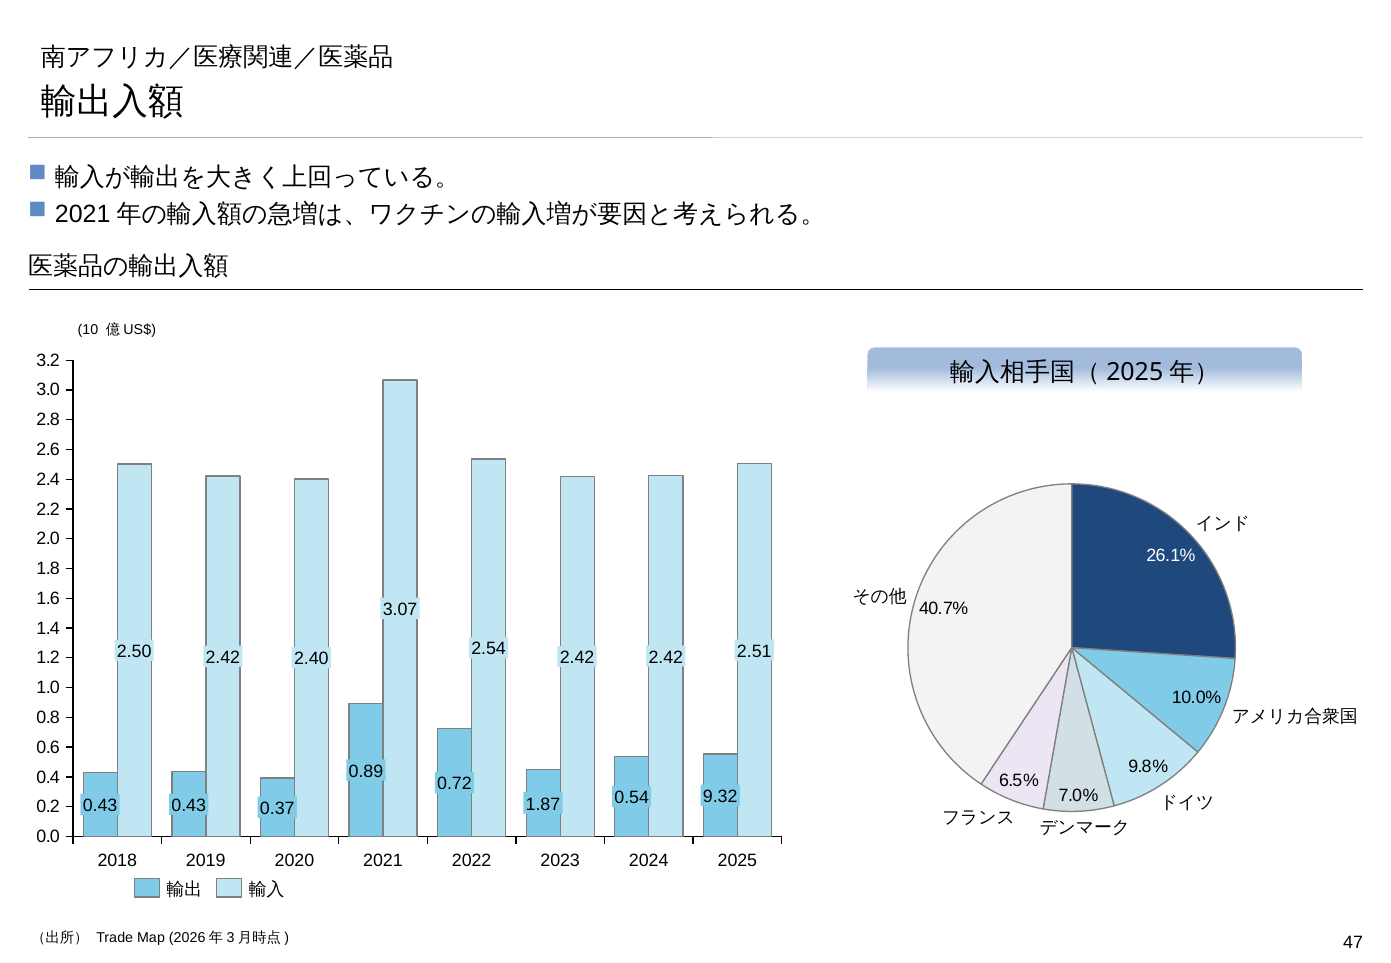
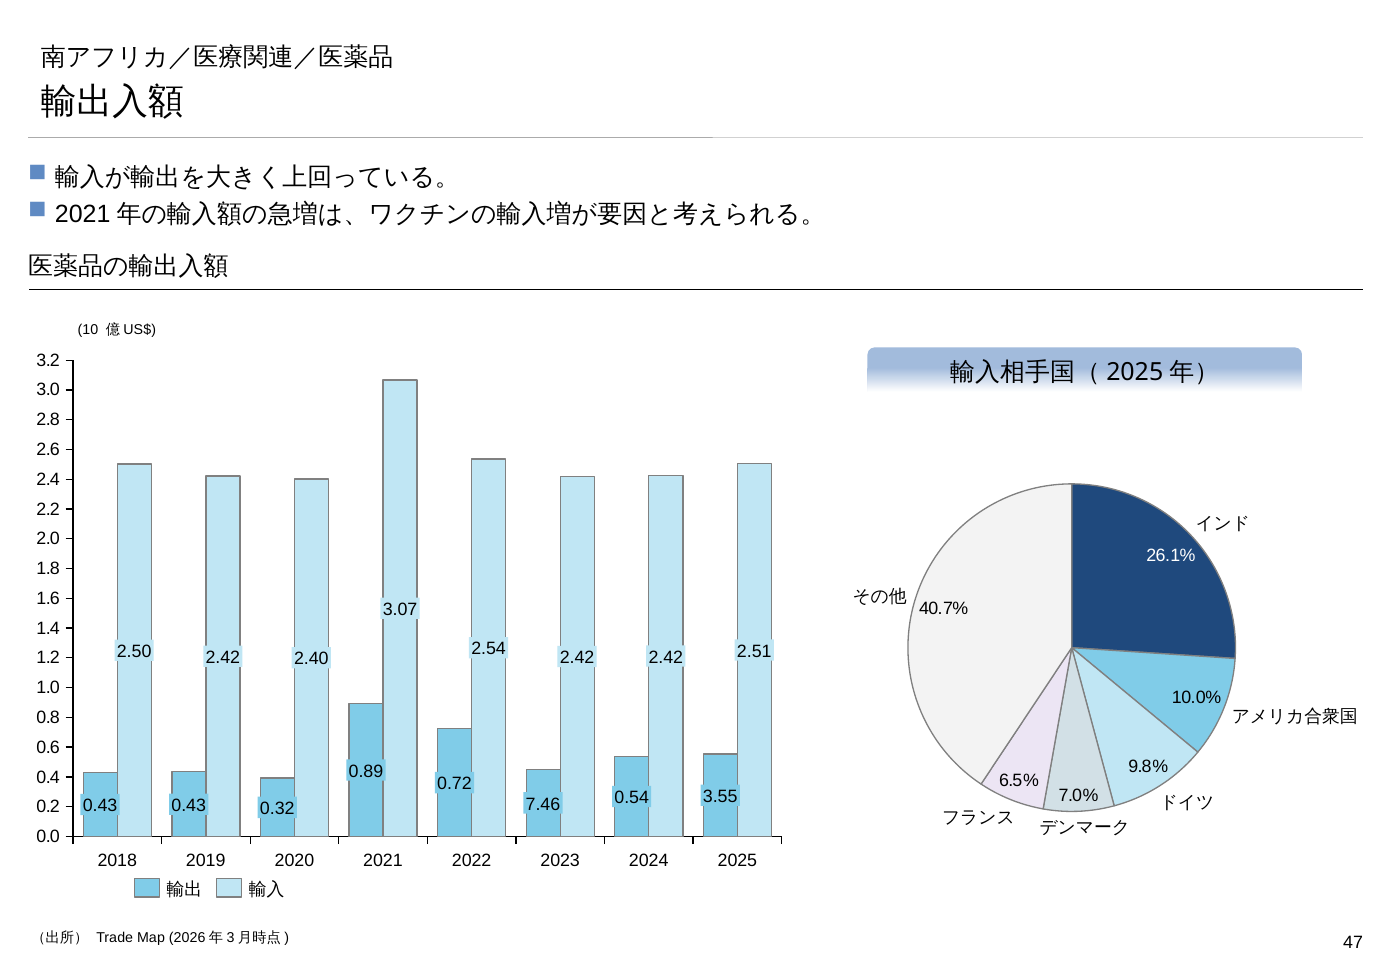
9.32: 9.32 -> 3.55
1.87: 1.87 -> 7.46
0.37: 0.37 -> 0.32
